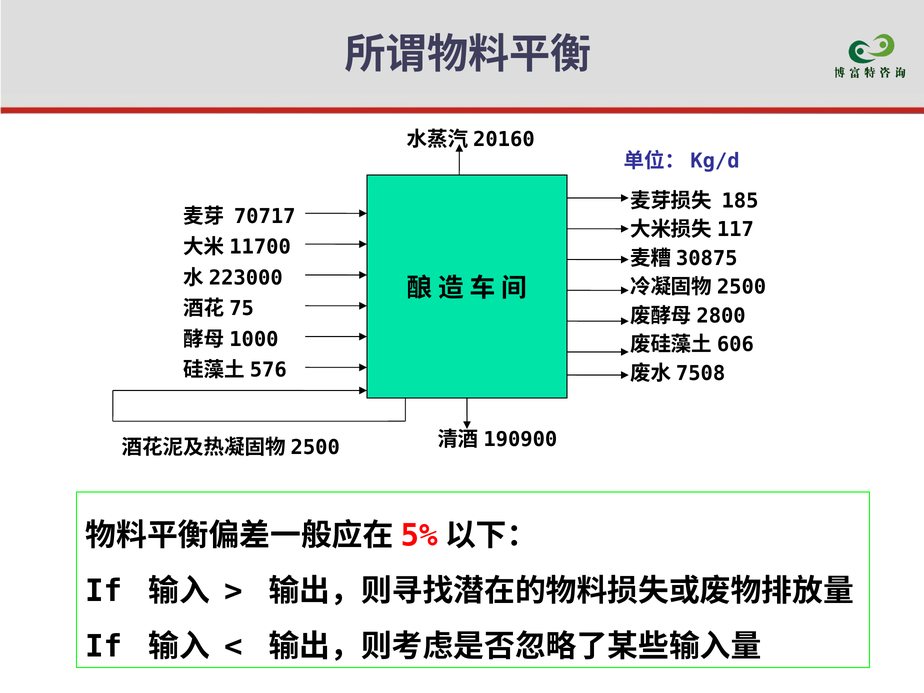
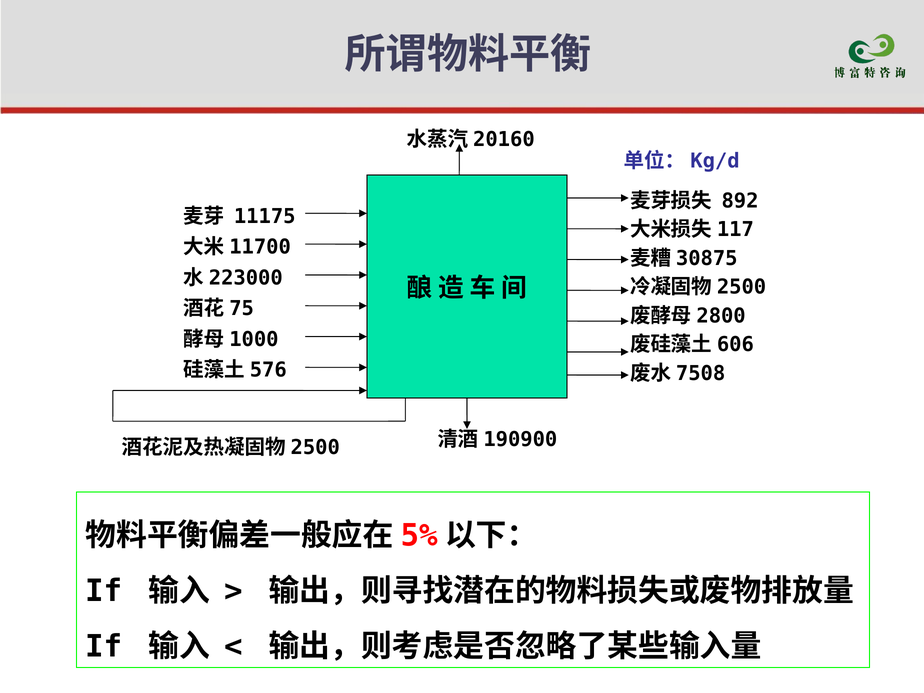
185: 185 -> 892
70717: 70717 -> 11175
